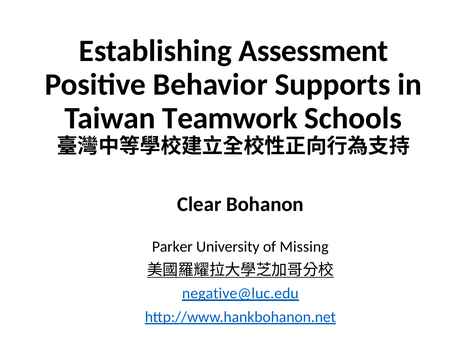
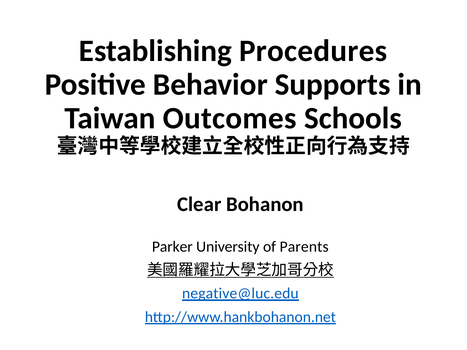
Assessment: Assessment -> Procedures
Teamwork: Teamwork -> Outcomes
Missing: Missing -> Parents
